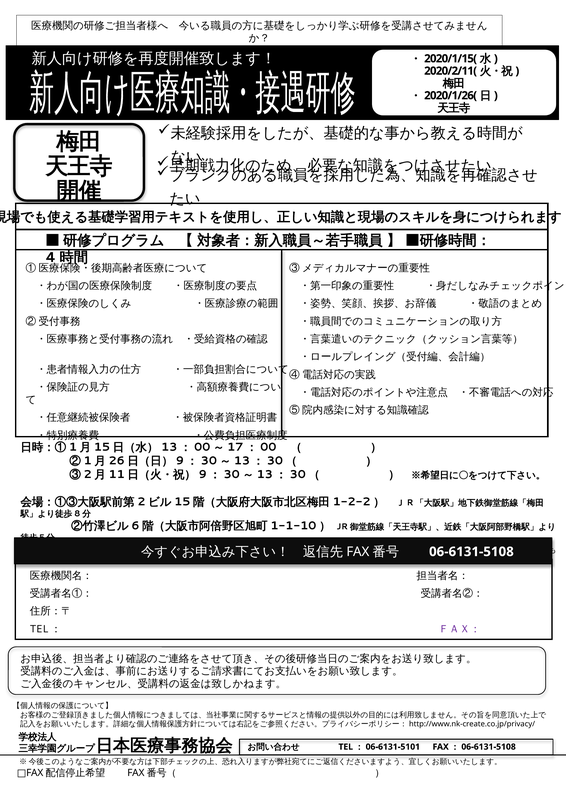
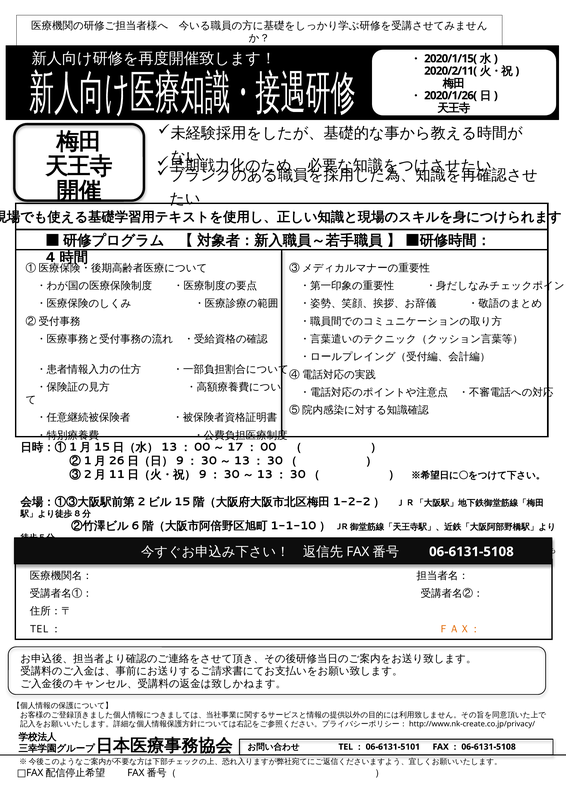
ＦＡＸ： colour: purple -> orange
